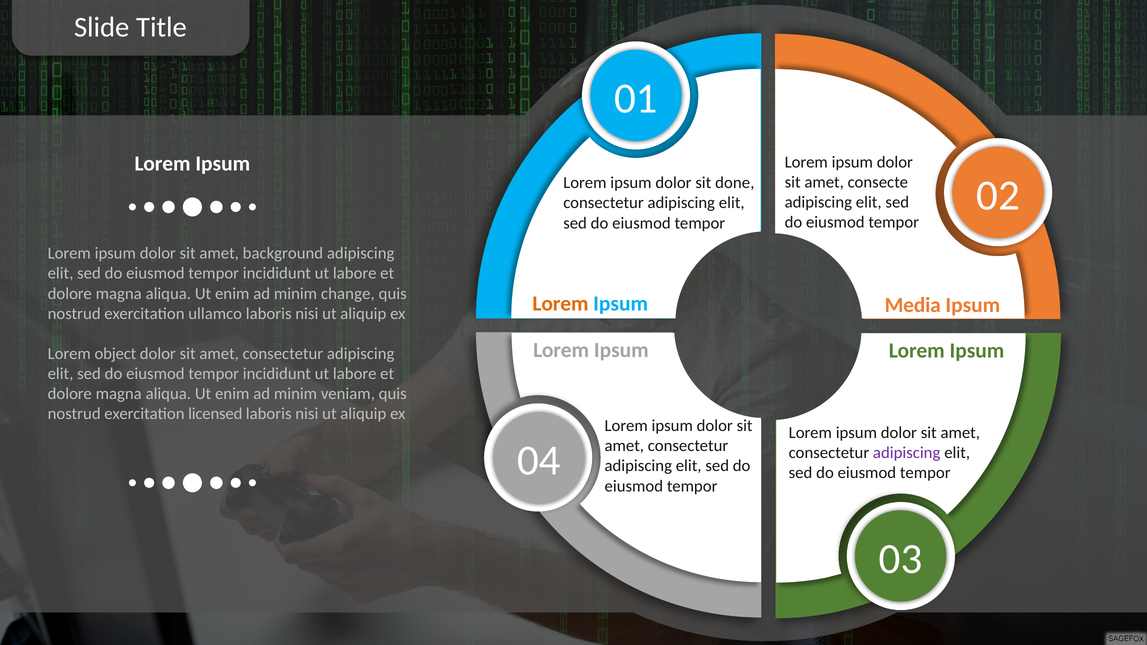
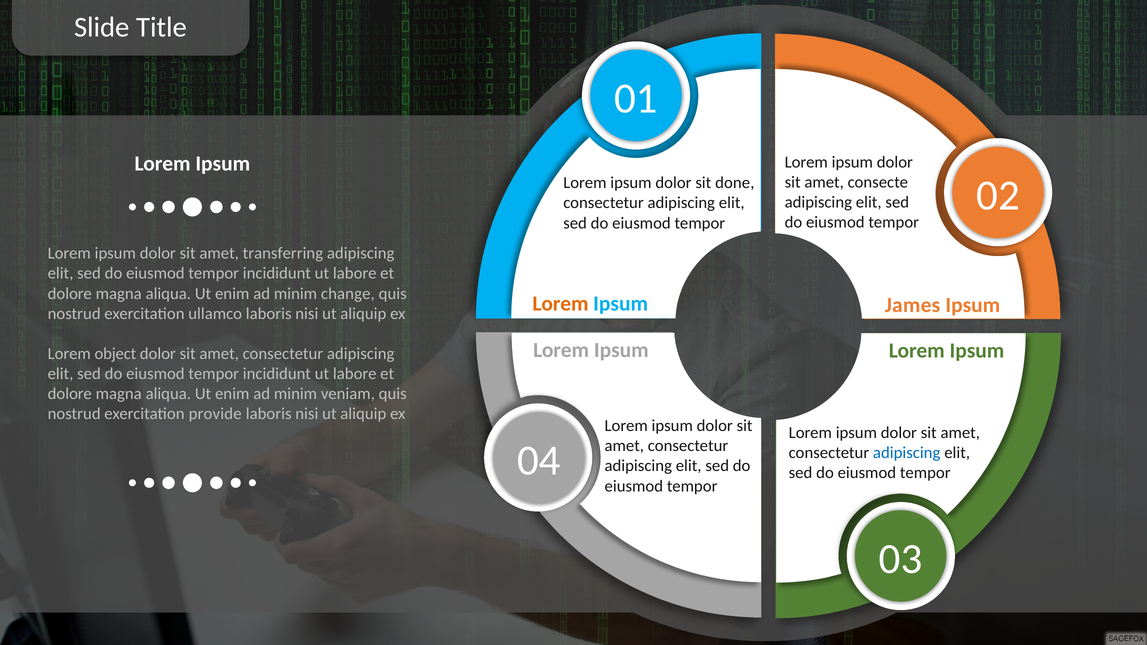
background: background -> transferring
Media: Media -> James
licensed: licensed -> provide
adipiscing at (907, 453) colour: purple -> blue
